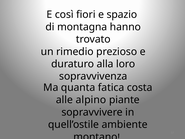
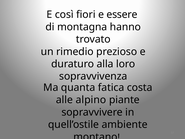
spazio: spazio -> essere
